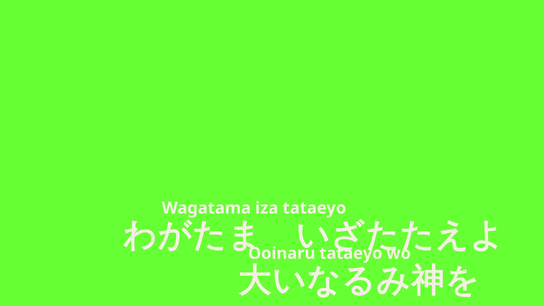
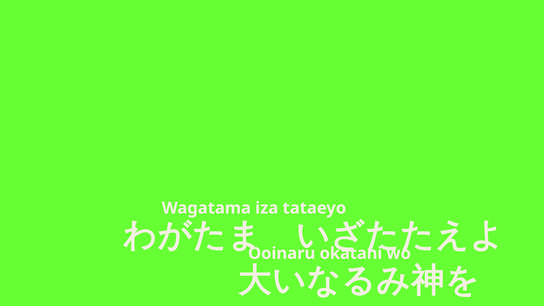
Ooinaru tataeyo: tataeyo -> okatani
